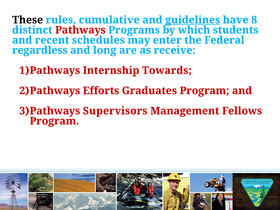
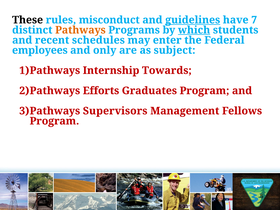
cumulative: cumulative -> misconduct
8: 8 -> 7
Pathways colour: red -> orange
which underline: none -> present
regardless: regardless -> employees
long: long -> only
receive: receive -> subject
